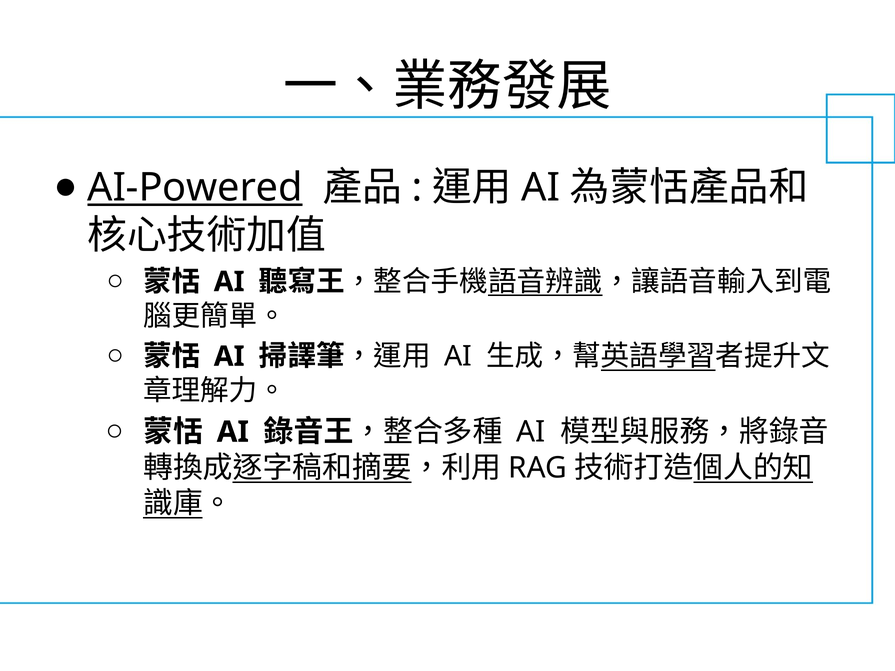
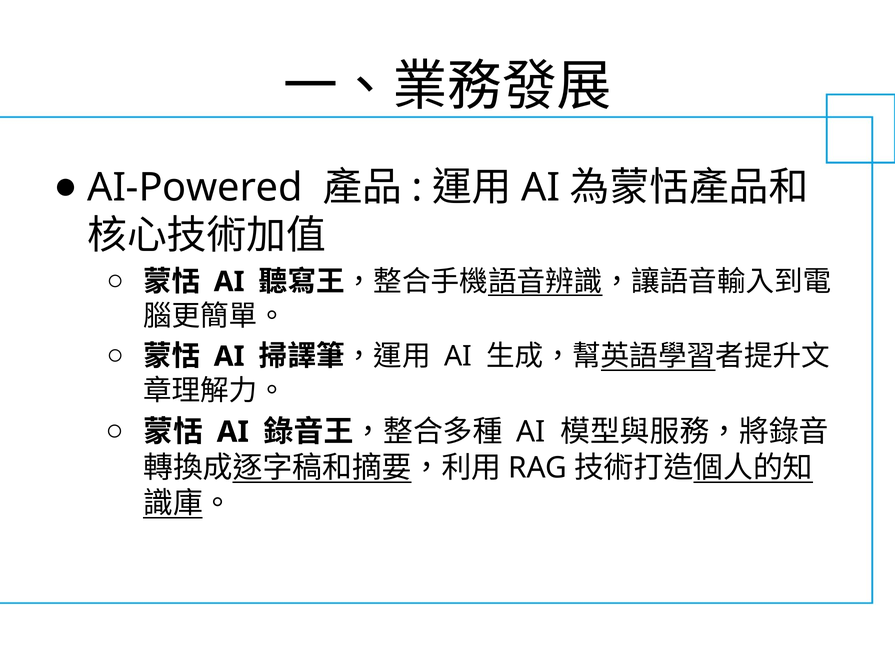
AI-Powered underline: present -> none
